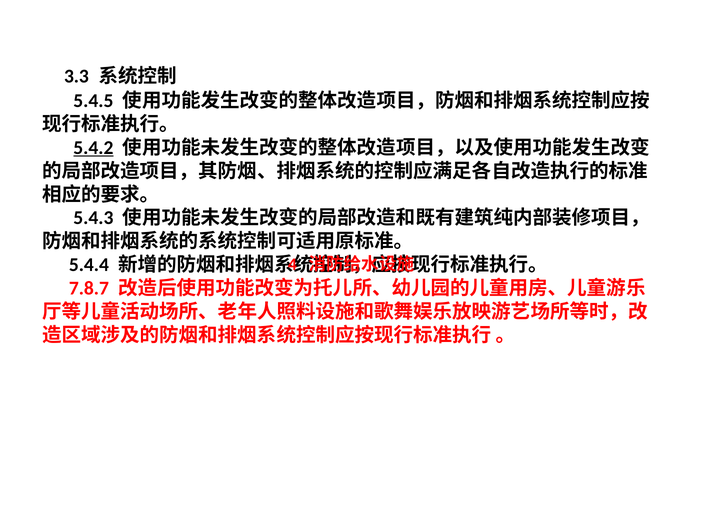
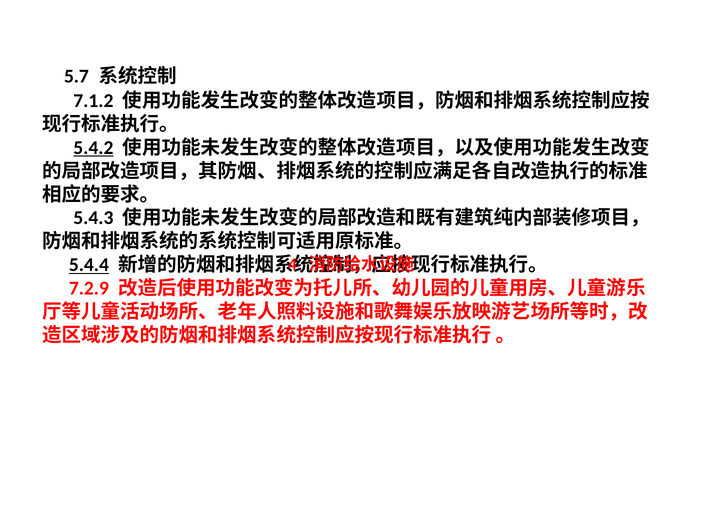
3.3: 3.3 -> 5.7
5.4.5: 5.4.5 -> 7.1.2
5.4.4 underline: none -> present
7.8.7: 7.8.7 -> 7.2.9
